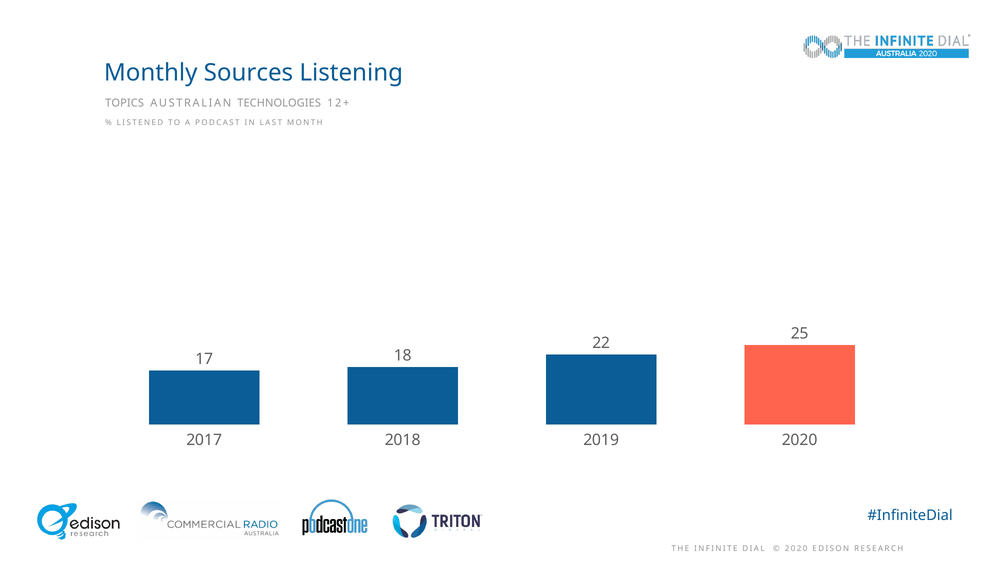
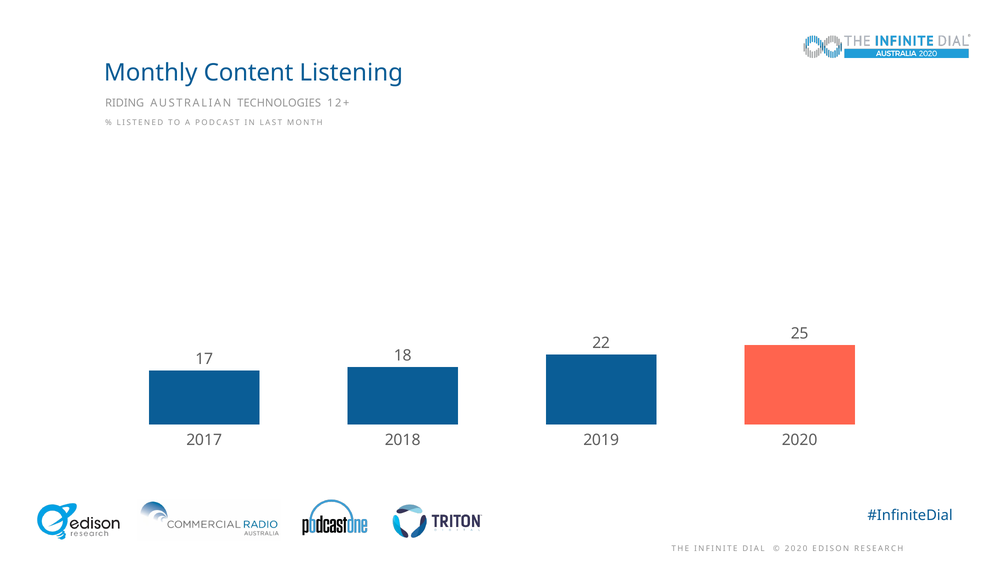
Sources: Sources -> Content
TOPICS: TOPICS -> RIDING
